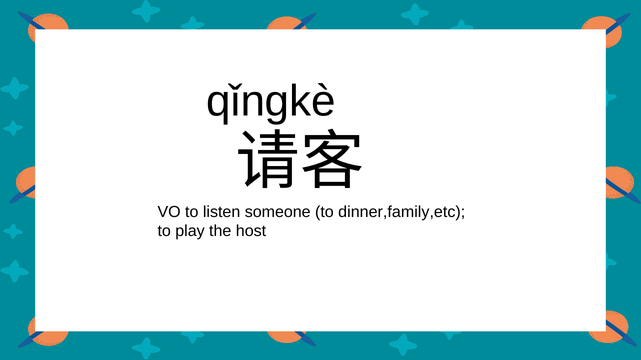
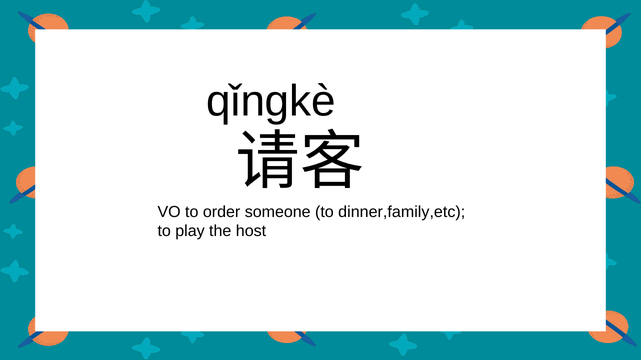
listen: listen -> order
